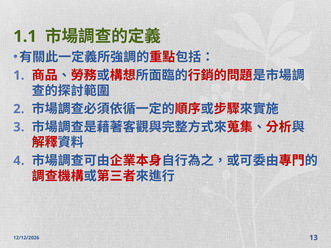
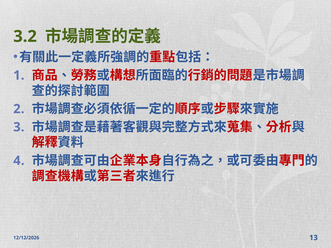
1.1: 1.1 -> 3.2
